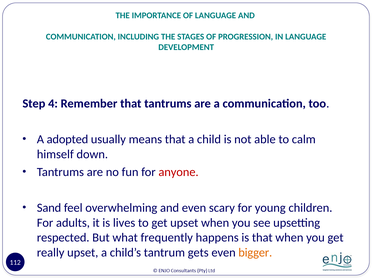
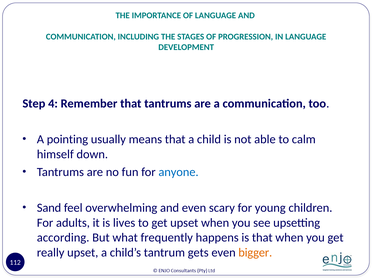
adopted: adopted -> pointing
anyone colour: red -> blue
respected: respected -> according
